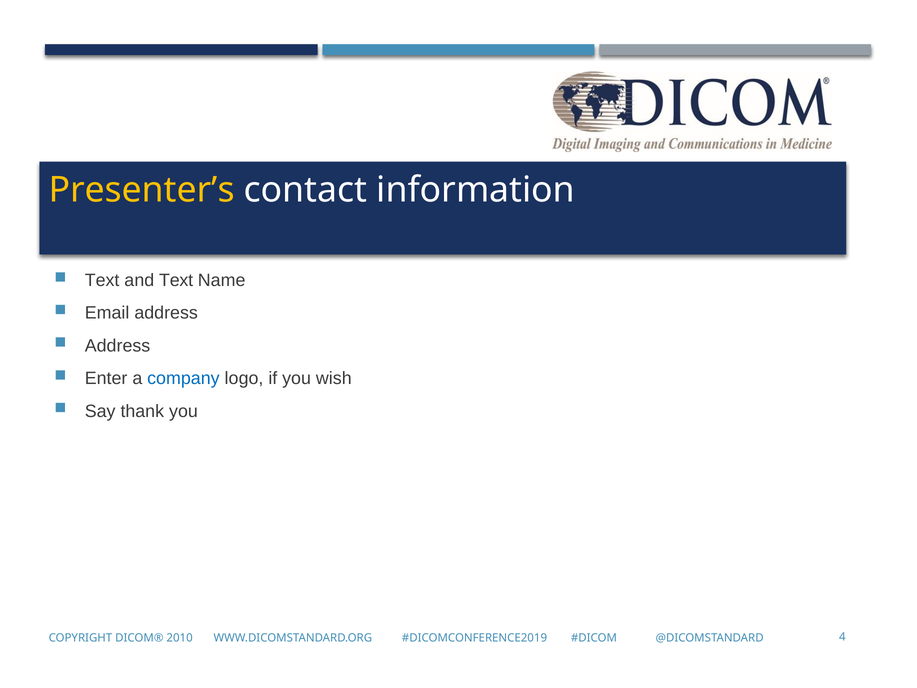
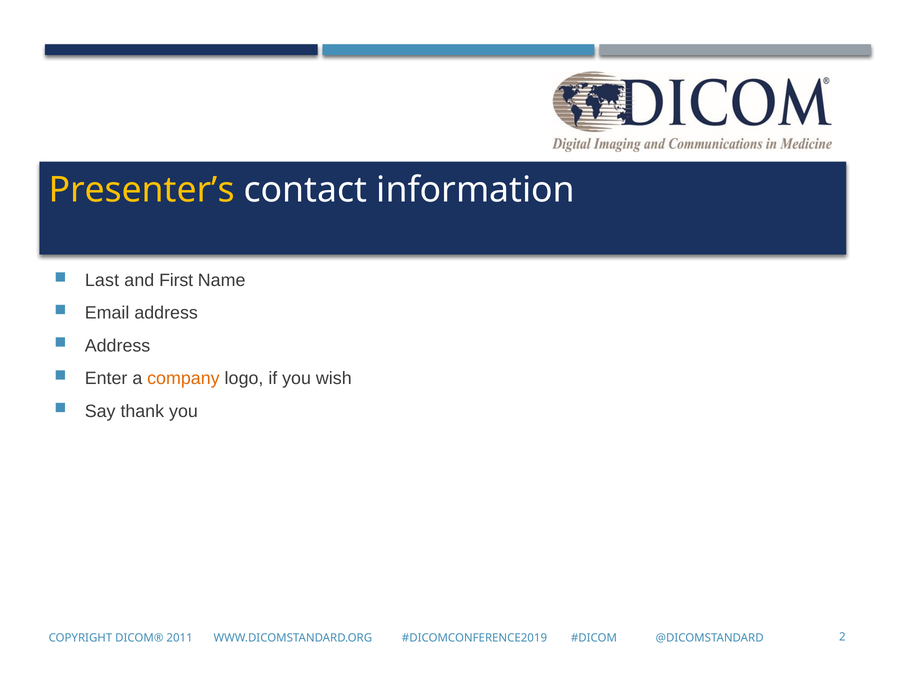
Text at (102, 280): Text -> Last
and Text: Text -> First
company colour: blue -> orange
2010: 2010 -> 2011
4: 4 -> 2
